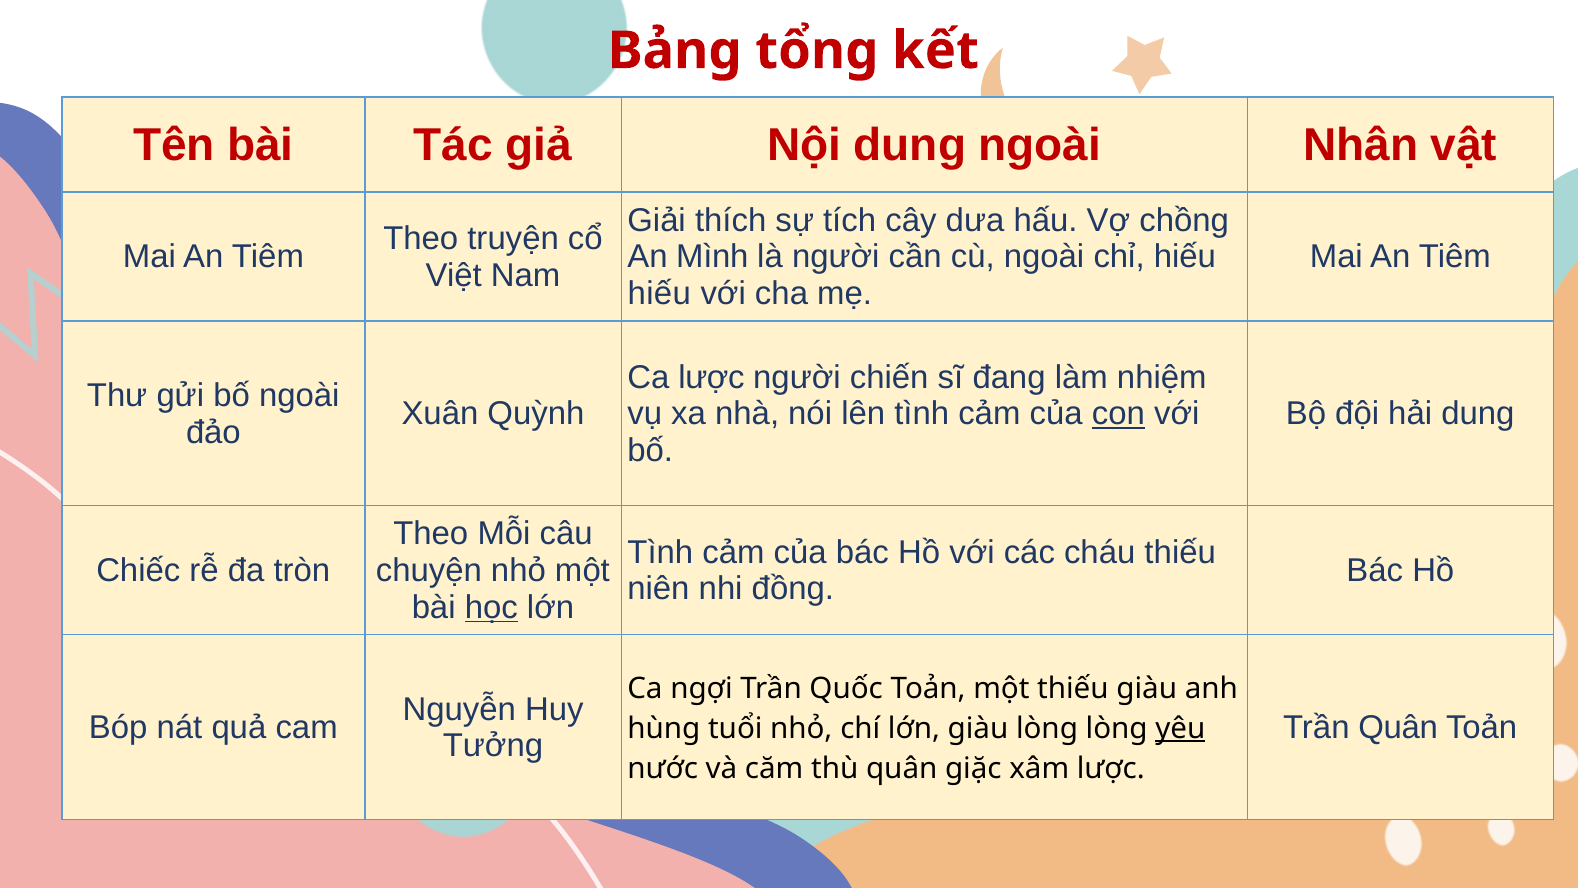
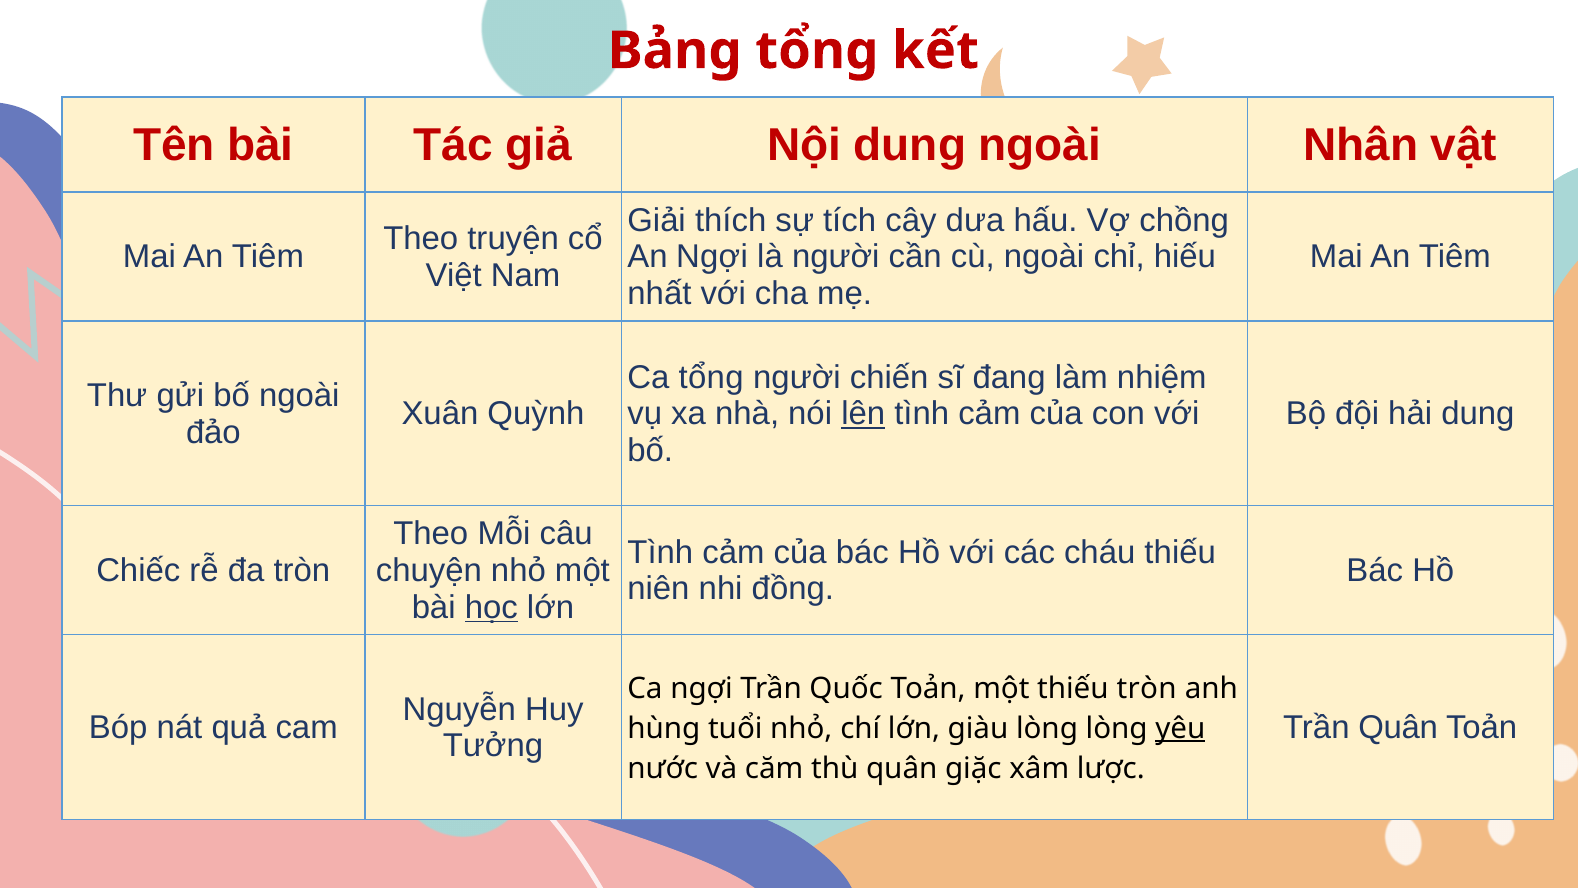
An Mình: Mình -> Ngợi
hiếu at (659, 294): hiếu -> nhất
Ca lược: lược -> tổng
lên underline: none -> present
con underline: present -> none
thiếu giàu: giàu -> tròn
